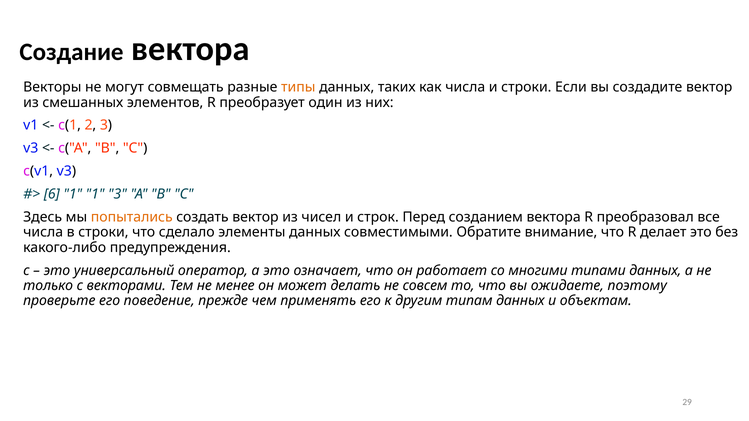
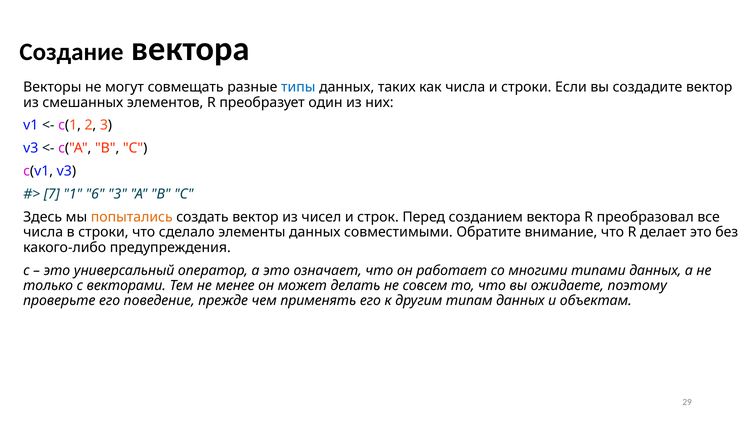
типы colour: orange -> blue
6: 6 -> 7
1 1: 1 -> 6
